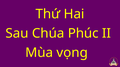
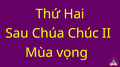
Phúc: Phúc -> Chúc
